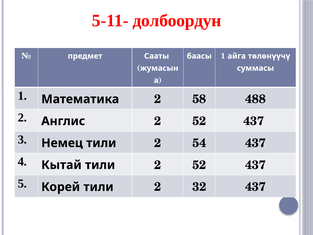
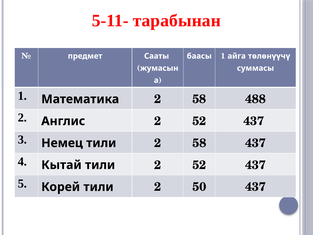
долбоордун: долбоордун -> тарабынан
тили 2 54: 54 -> 58
32: 32 -> 50
